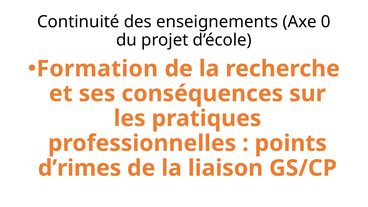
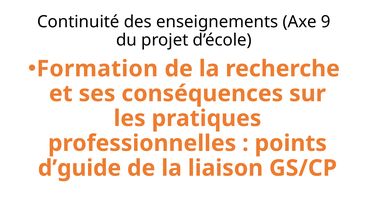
0: 0 -> 9
d’rimes: d’rimes -> d’guide
